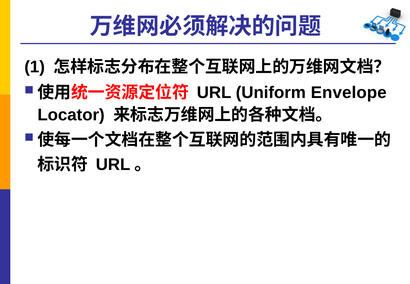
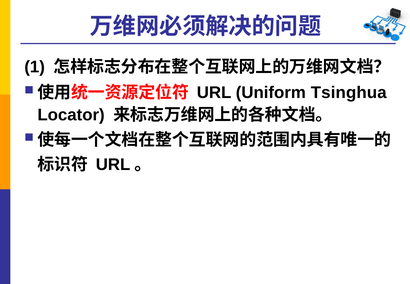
Envelope: Envelope -> Tsinghua
